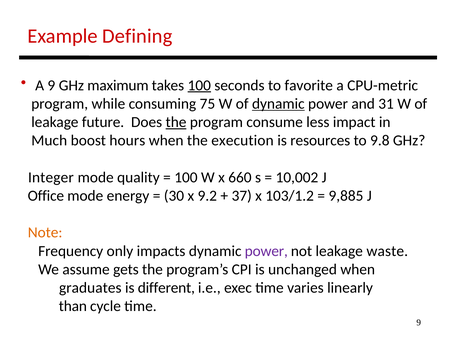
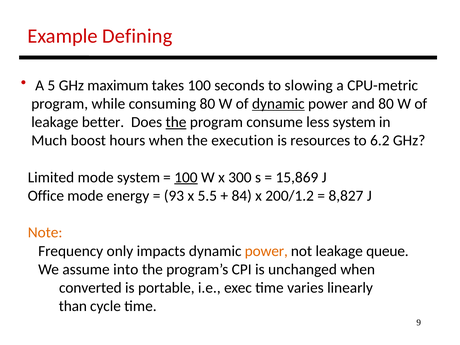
A 9: 9 -> 5
100 at (199, 85) underline: present -> none
favorite: favorite -> slowing
consuming 75: 75 -> 80
and 31: 31 -> 80
future: future -> better
less impact: impact -> system
9.8: 9.8 -> 6.2
Integer: Integer -> Limited
mode quality: quality -> system
100 at (186, 177) underline: none -> present
660: 660 -> 300
10,002: 10,002 -> 15,869
30: 30 -> 93
9.2: 9.2 -> 5.5
37: 37 -> 84
103/1.2: 103/1.2 -> 200/1.2
9,885: 9,885 -> 8,827
power at (266, 251) colour: purple -> orange
waste: waste -> queue
gets: gets -> into
graduates: graduates -> converted
different: different -> portable
